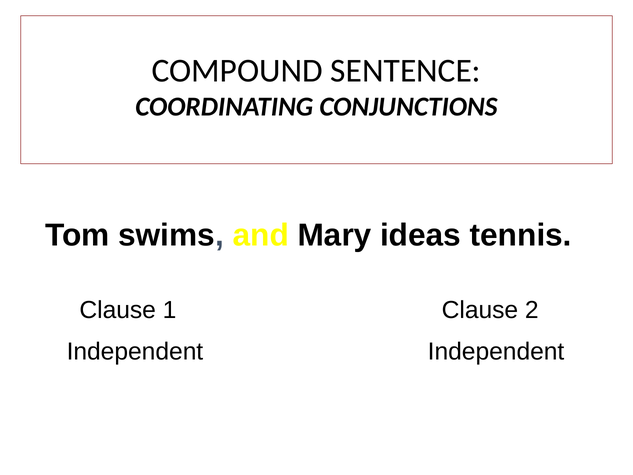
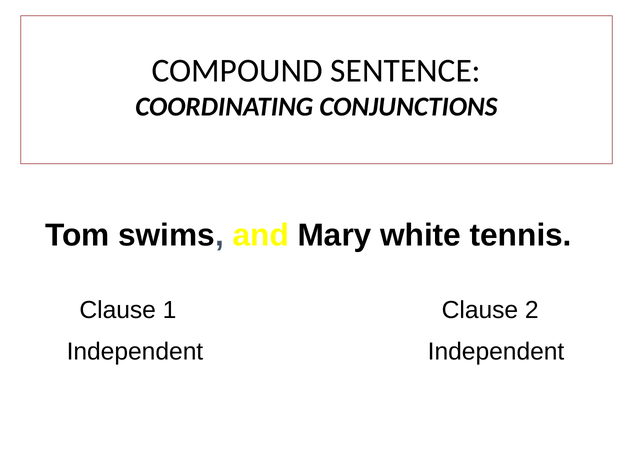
ideas: ideas -> white
